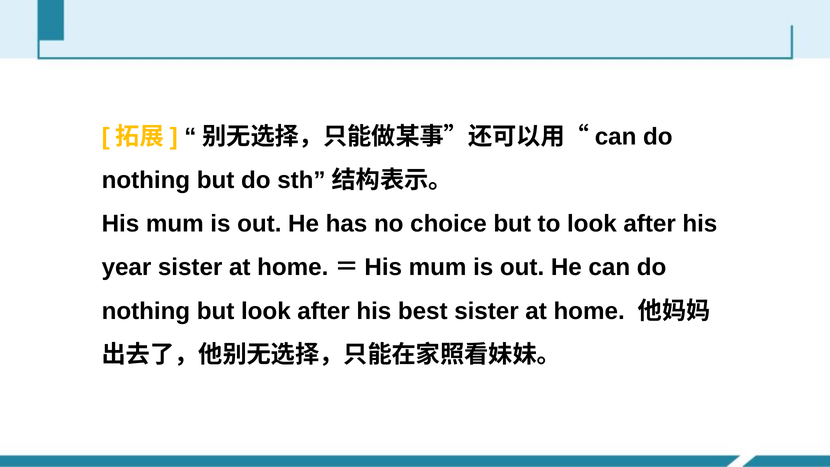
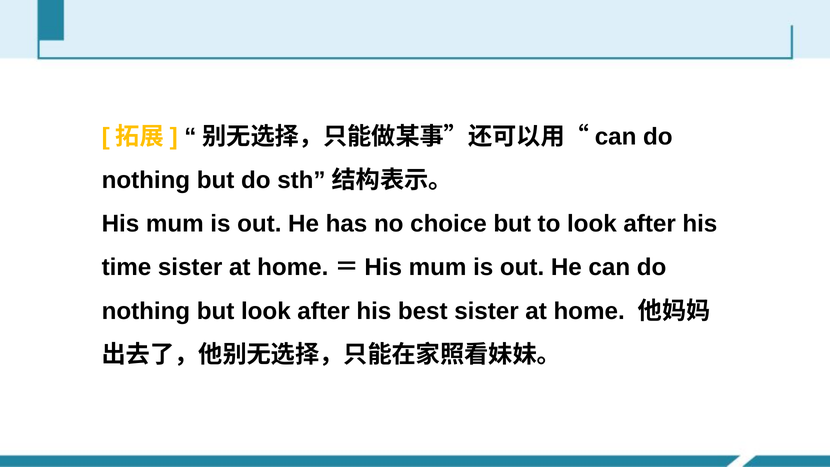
year: year -> time
